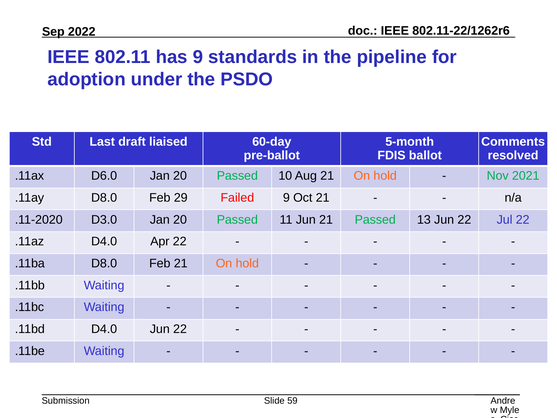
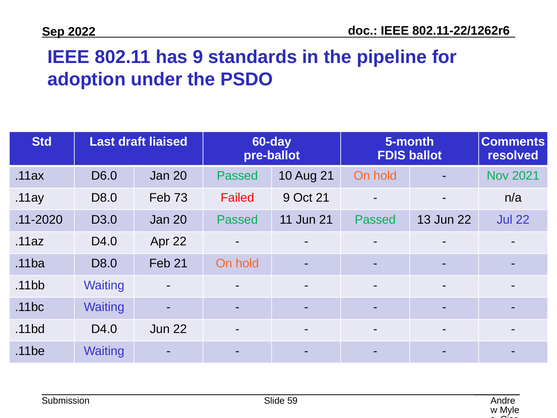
29: 29 -> 73
